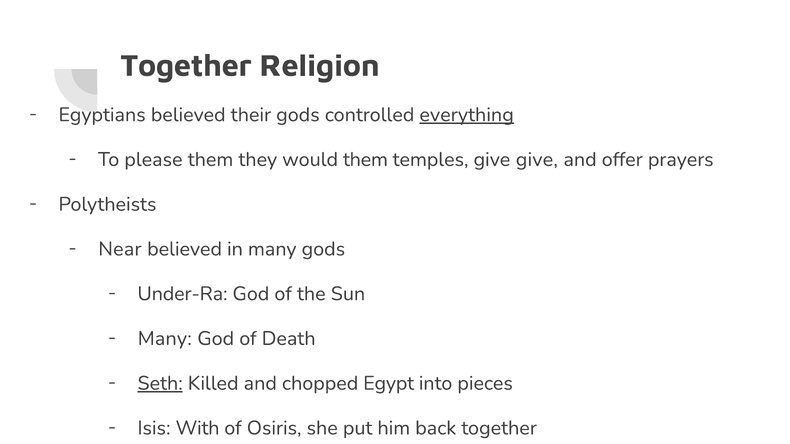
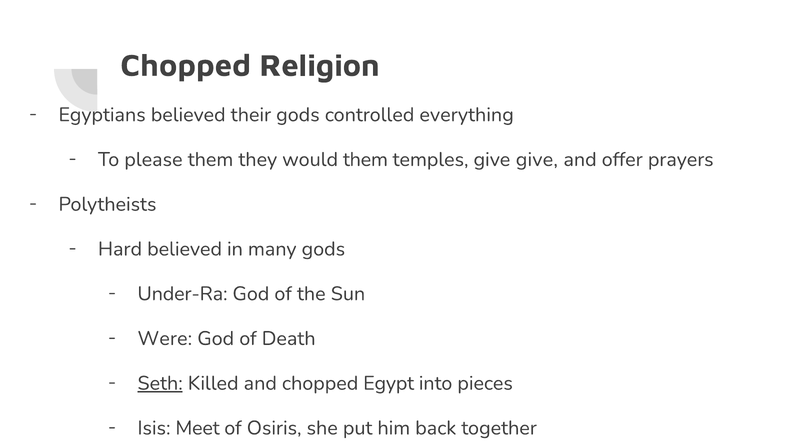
Together at (186, 66): Together -> Chopped
everything underline: present -> none
Near: Near -> Hard
Many at (165, 339): Many -> Were
With: With -> Meet
